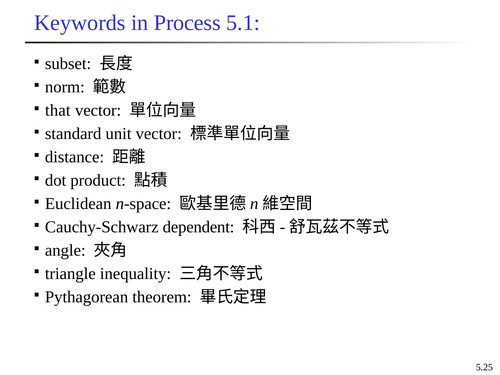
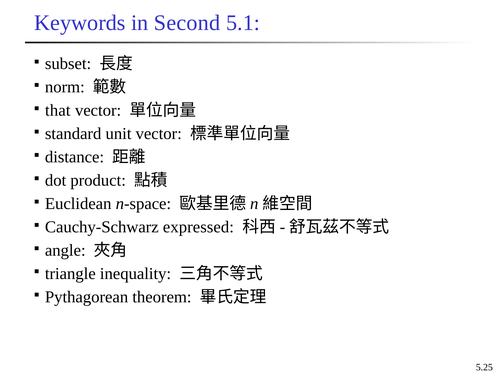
Process: Process -> Second
dependent: dependent -> expressed
